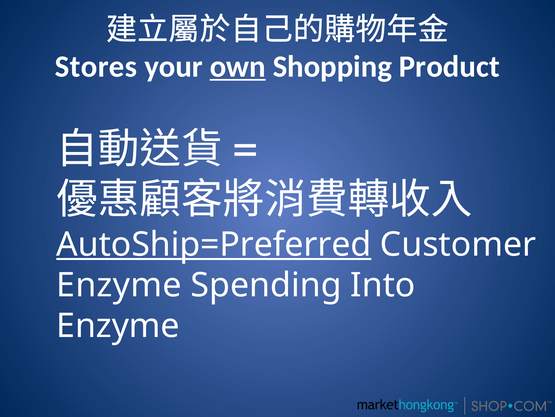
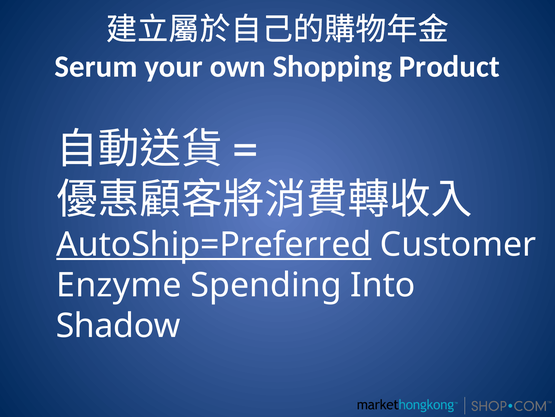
Stores: Stores -> Serum
own underline: present -> none
Enzyme at (118, 325): Enzyme -> Shadow
